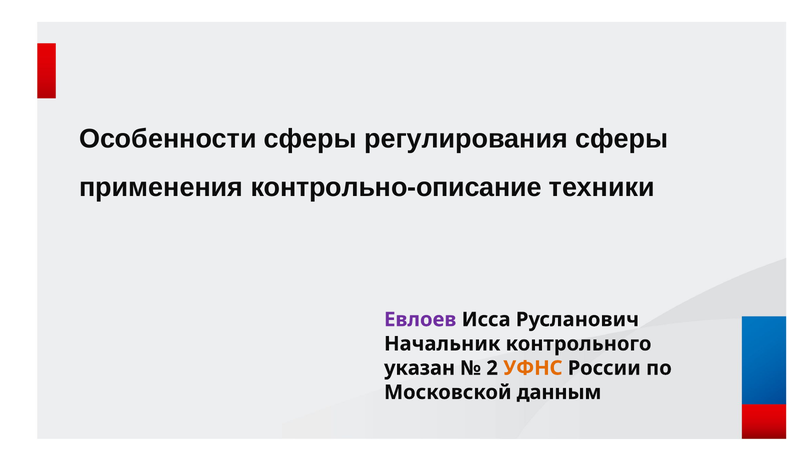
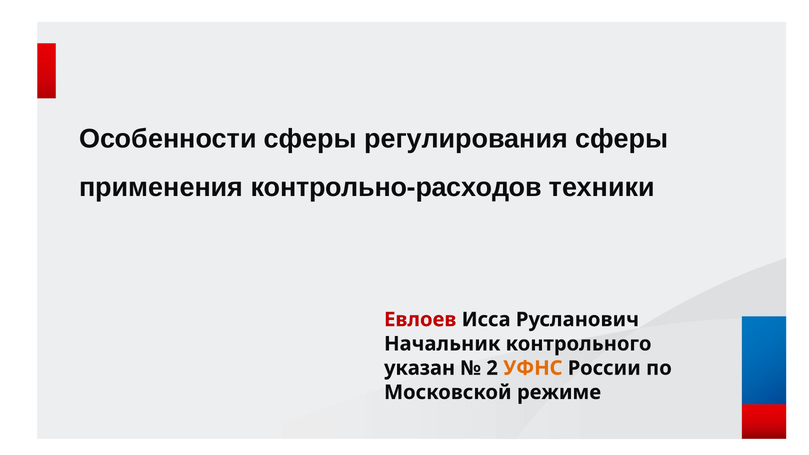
контрольно-описание: контрольно-описание -> контрольно-расходов
Евлоев colour: purple -> red
данным: данным -> режиме
